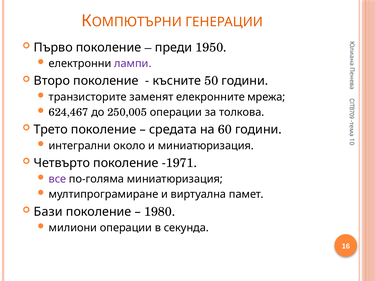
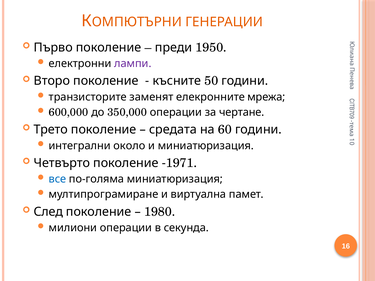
624,467: 624,467 -> 600,000
250,005: 250,005 -> 350,000
толкова: толкова -> чертане
все colour: purple -> blue
Бази: Бази -> След
